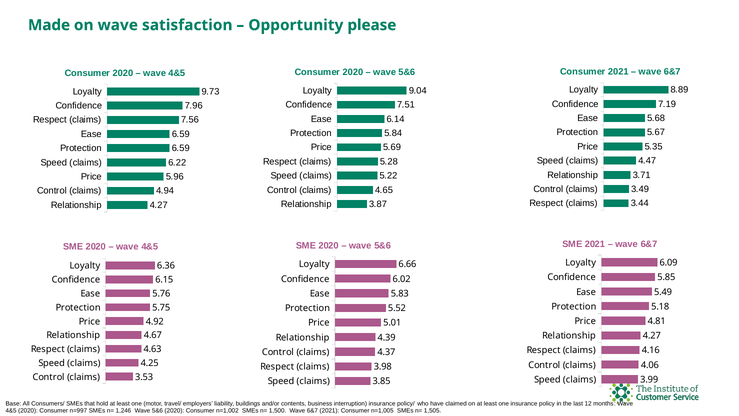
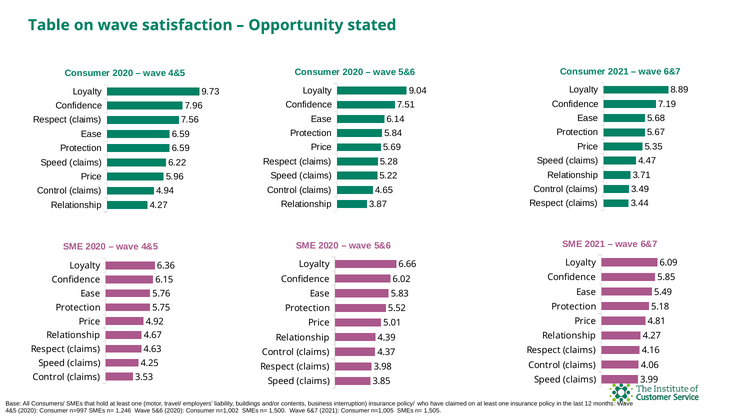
Made: Made -> Table
please: please -> stated
